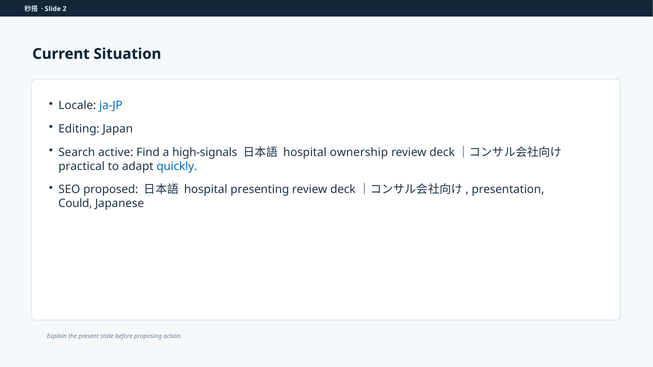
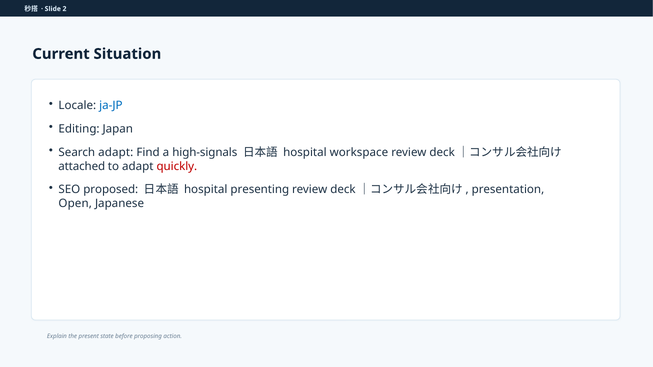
Search active: active -> adapt
ownership: ownership -> workspace
practical: practical -> attached
quickly colour: blue -> red
Could: Could -> Open
